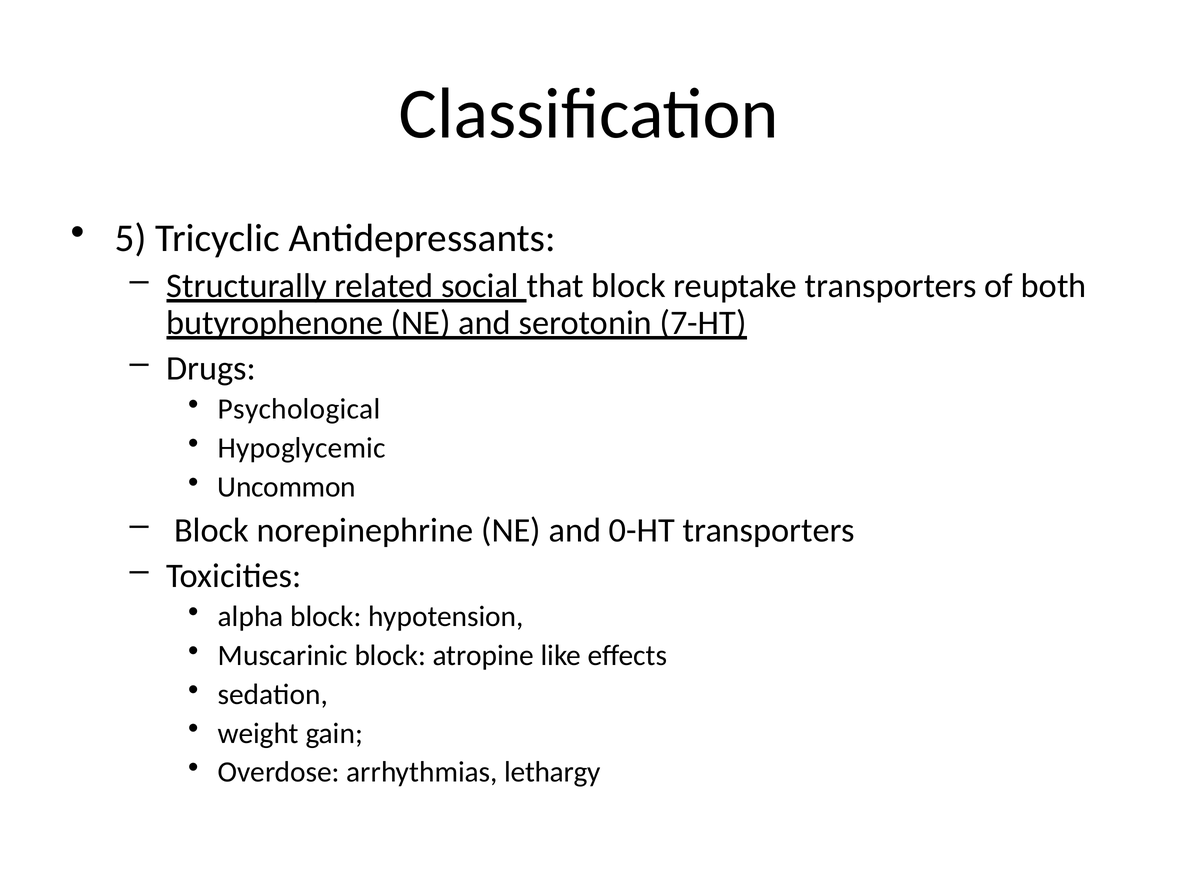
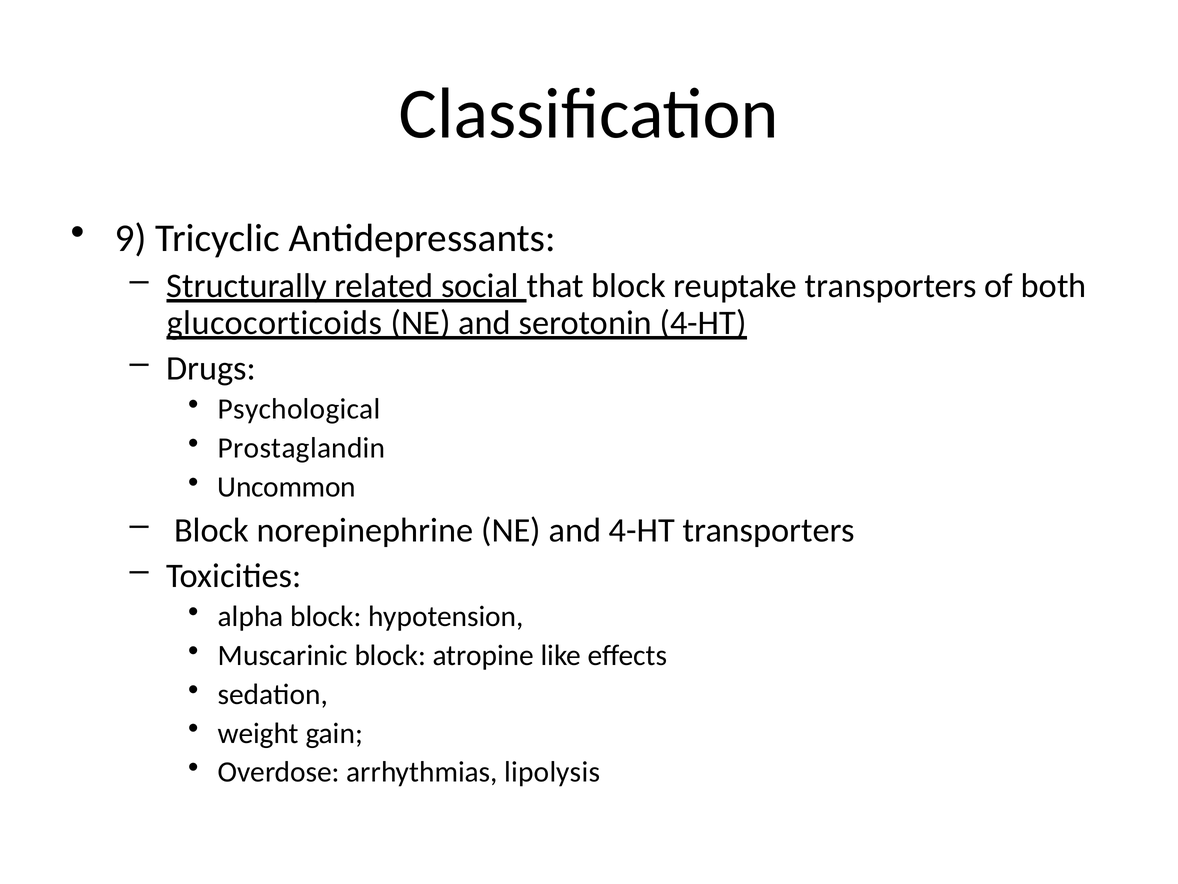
5: 5 -> 9
butyrophenone: butyrophenone -> glucocorticoids
serotonin 7-HT: 7-HT -> 4-HT
Hypoglycemic: Hypoglycemic -> Prostaglandin
and 0-HT: 0-HT -> 4-HT
lethargy: lethargy -> lipolysis
